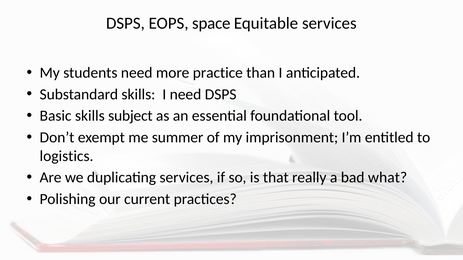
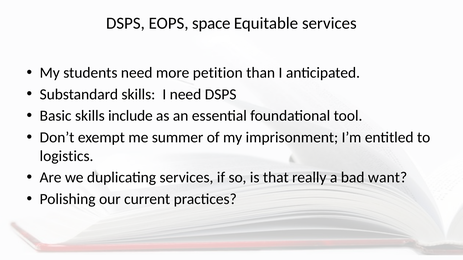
practice: practice -> petition
subject: subject -> include
what: what -> want
